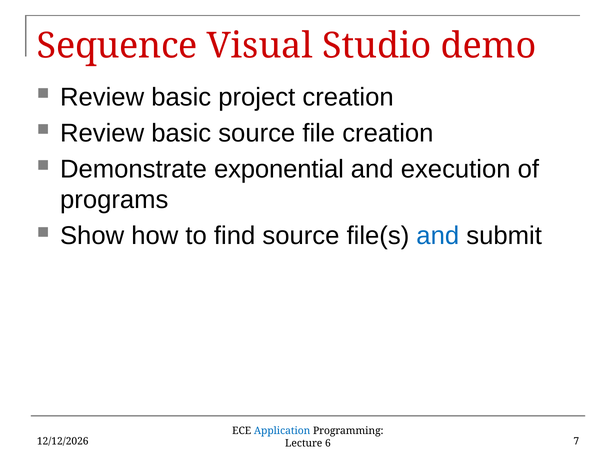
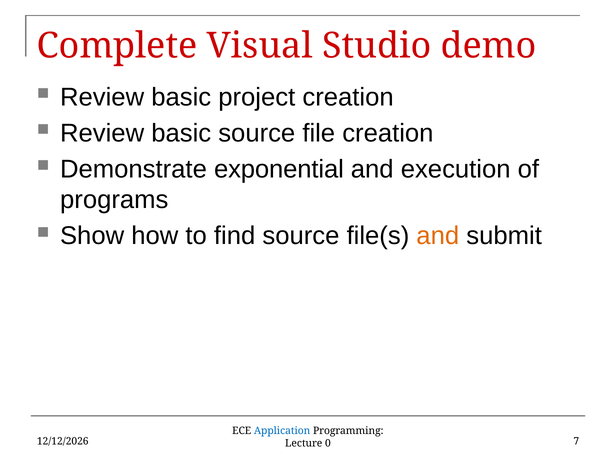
Sequence: Sequence -> Complete
and at (438, 236) colour: blue -> orange
6: 6 -> 0
